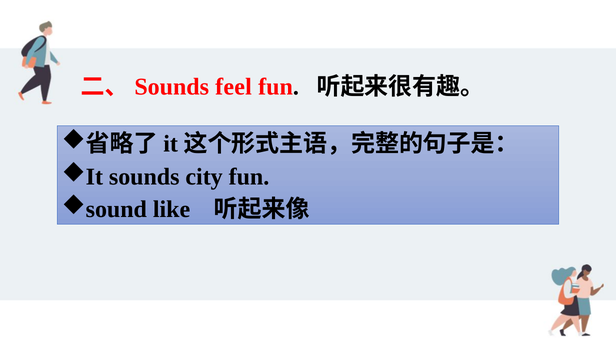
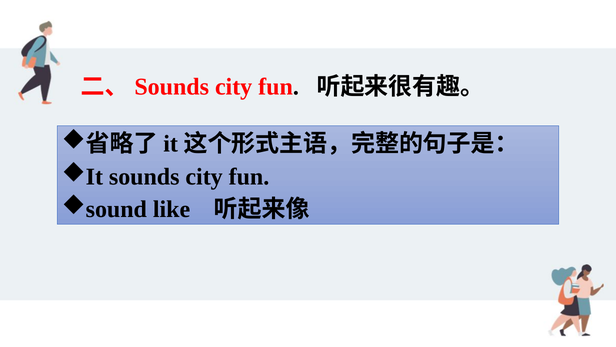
feel at (233, 87): feel -> city
